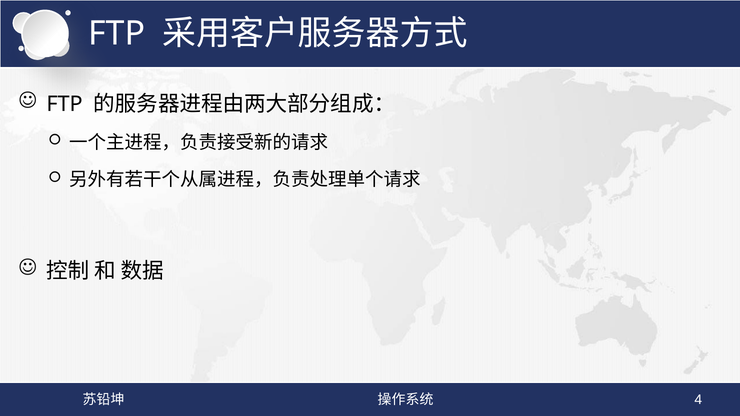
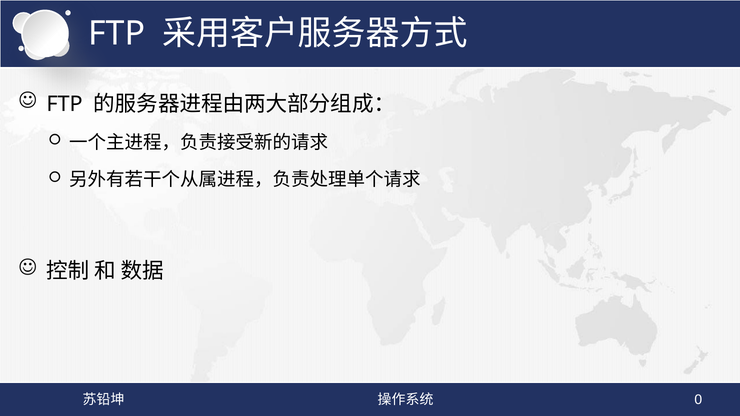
4: 4 -> 0
